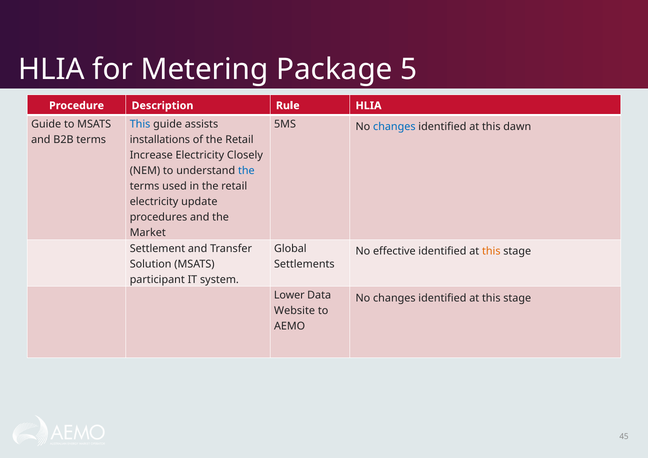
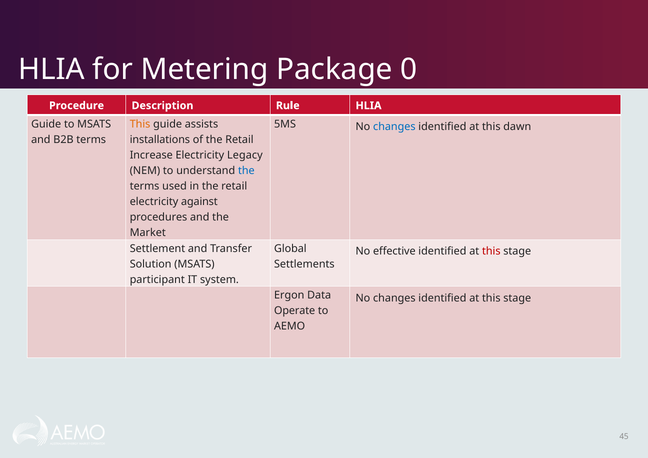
5: 5 -> 0
This at (140, 124) colour: blue -> orange
Closely: Closely -> Legacy
update: update -> against
this at (491, 251) colour: orange -> red
Lower: Lower -> Ergon
Website: Website -> Operate
